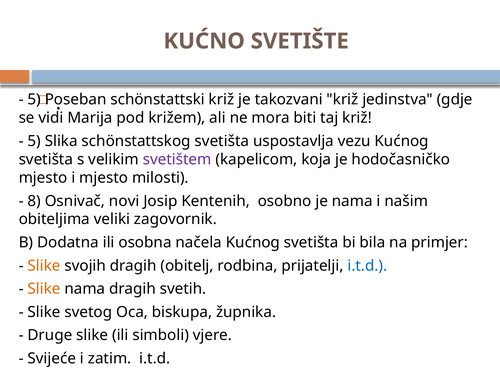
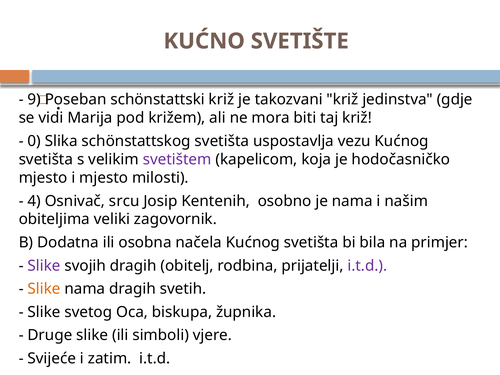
5 at (34, 100): 5 -> 9
5 at (34, 141): 5 -> 0
8: 8 -> 4
novi: novi -> srcu
Slike at (44, 266) colour: orange -> purple
i.t.d at (367, 266) colour: blue -> purple
